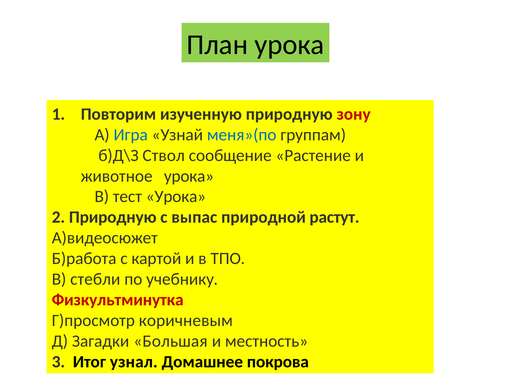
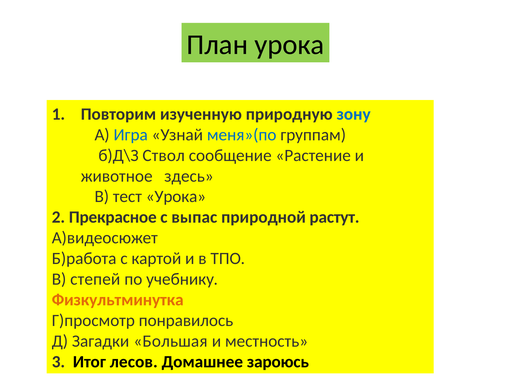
зону colour: red -> blue
животное урока: урока -> здесь
2 Природную: Природную -> Прекрасное
стебли: стебли -> степей
Физкультминутка colour: red -> orange
коричневым: коричневым -> понравилось
узнал: узнал -> лесов
покрова: покрова -> зароюсь
